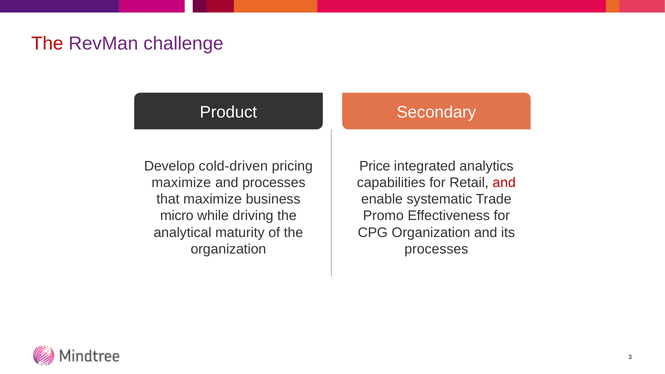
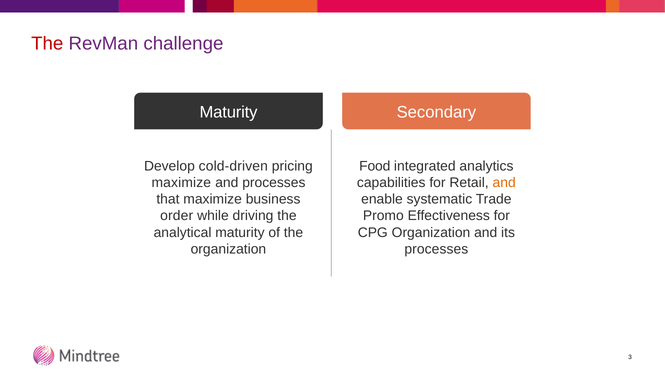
Product at (228, 112): Product -> Maturity
Price: Price -> Food
and at (504, 183) colour: red -> orange
micro: micro -> order
